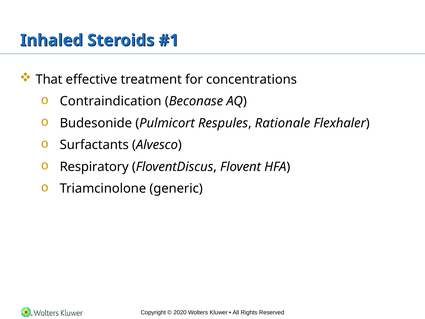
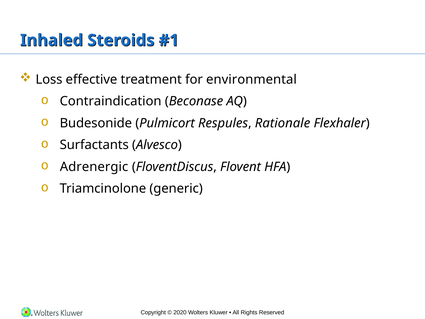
That: That -> Loss
concentrations: concentrations -> environmental
Respiratory: Respiratory -> Adrenergic
